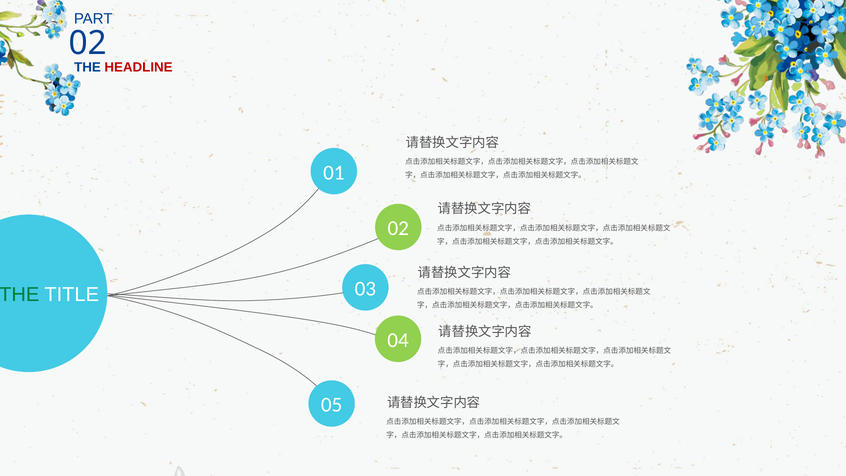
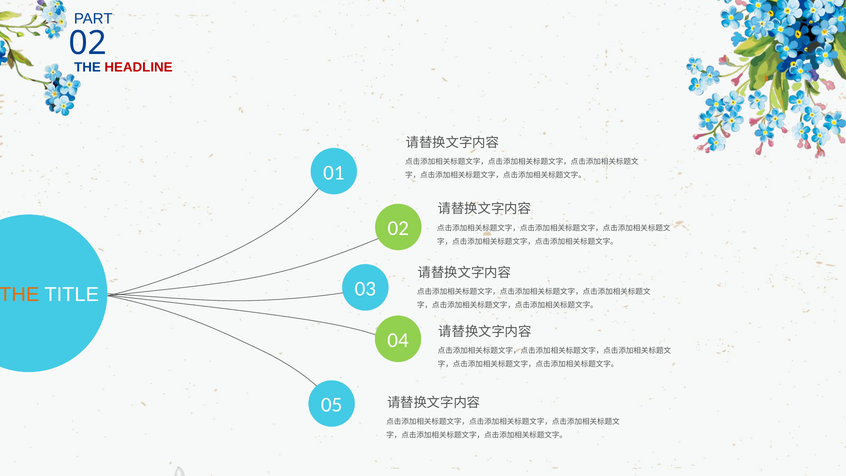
THE at (19, 295) colour: green -> orange
